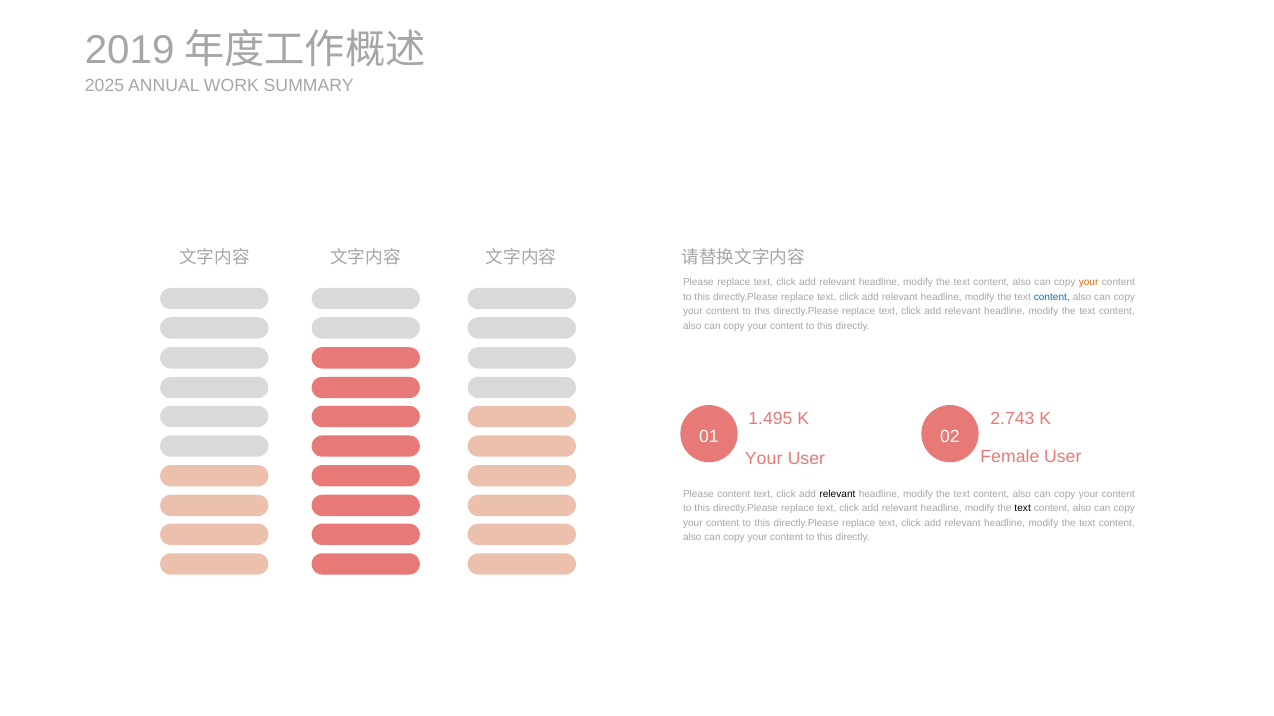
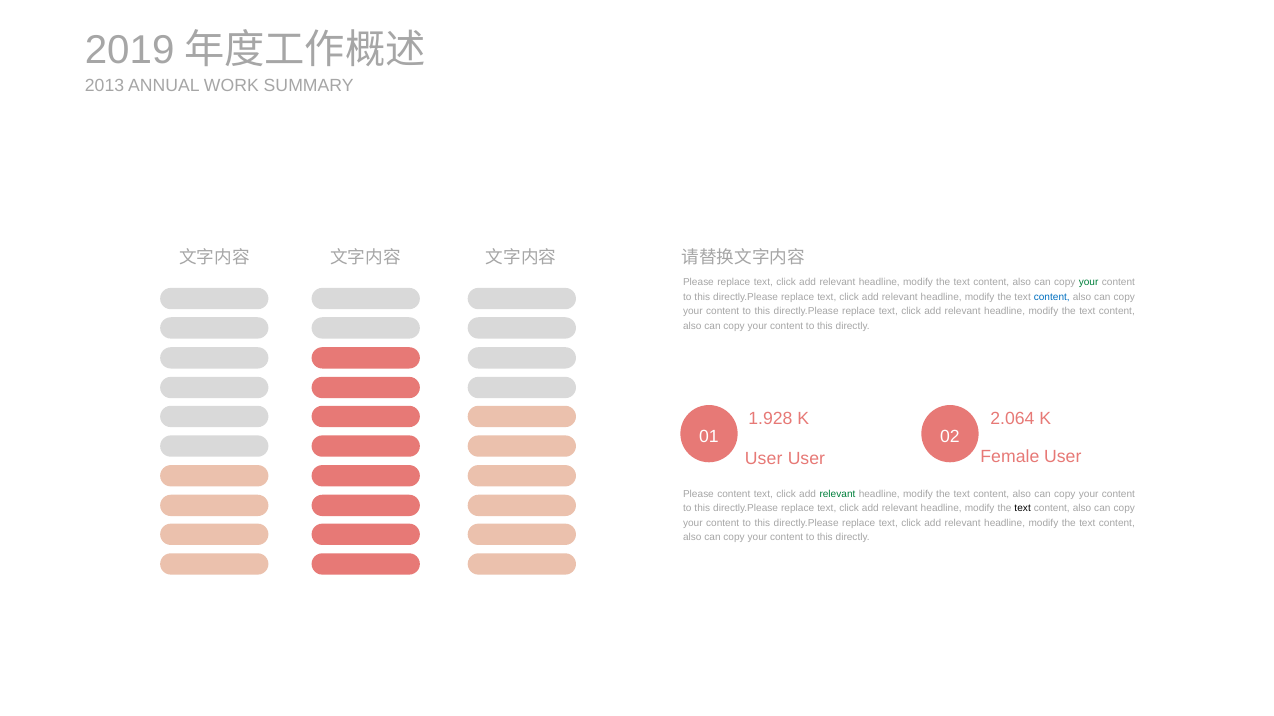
2025: 2025 -> 2013
your at (1089, 283) colour: orange -> green
1.495: 1.495 -> 1.928
2.743: 2.743 -> 2.064
Your at (764, 459): Your -> User
relevant at (837, 494) colour: black -> green
